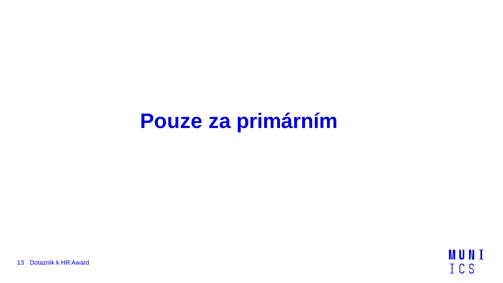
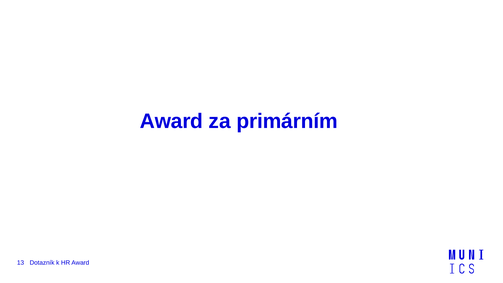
Pouze at (171, 121): Pouze -> Award
